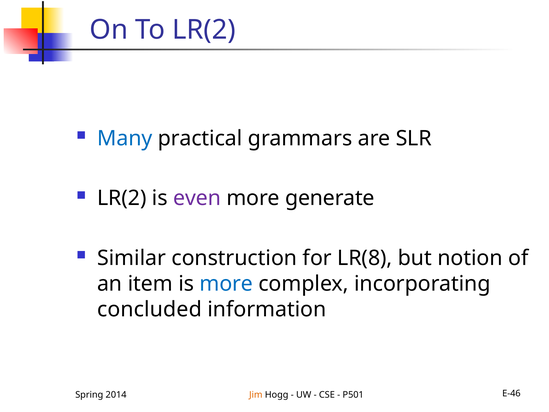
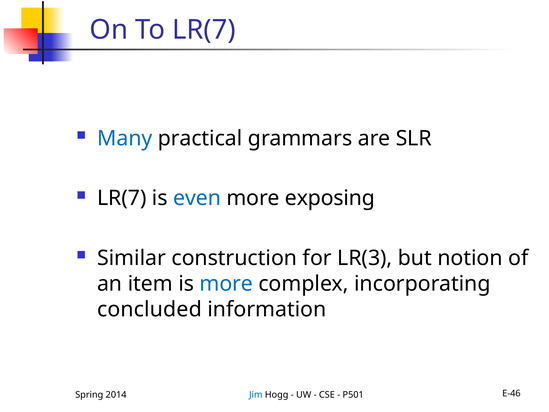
To LR(2: LR(2 -> LR(7
LR(2 at (122, 198): LR(2 -> LR(7
even colour: purple -> blue
generate: generate -> exposing
LR(8: LR(8 -> LR(3
Jim colour: orange -> blue
